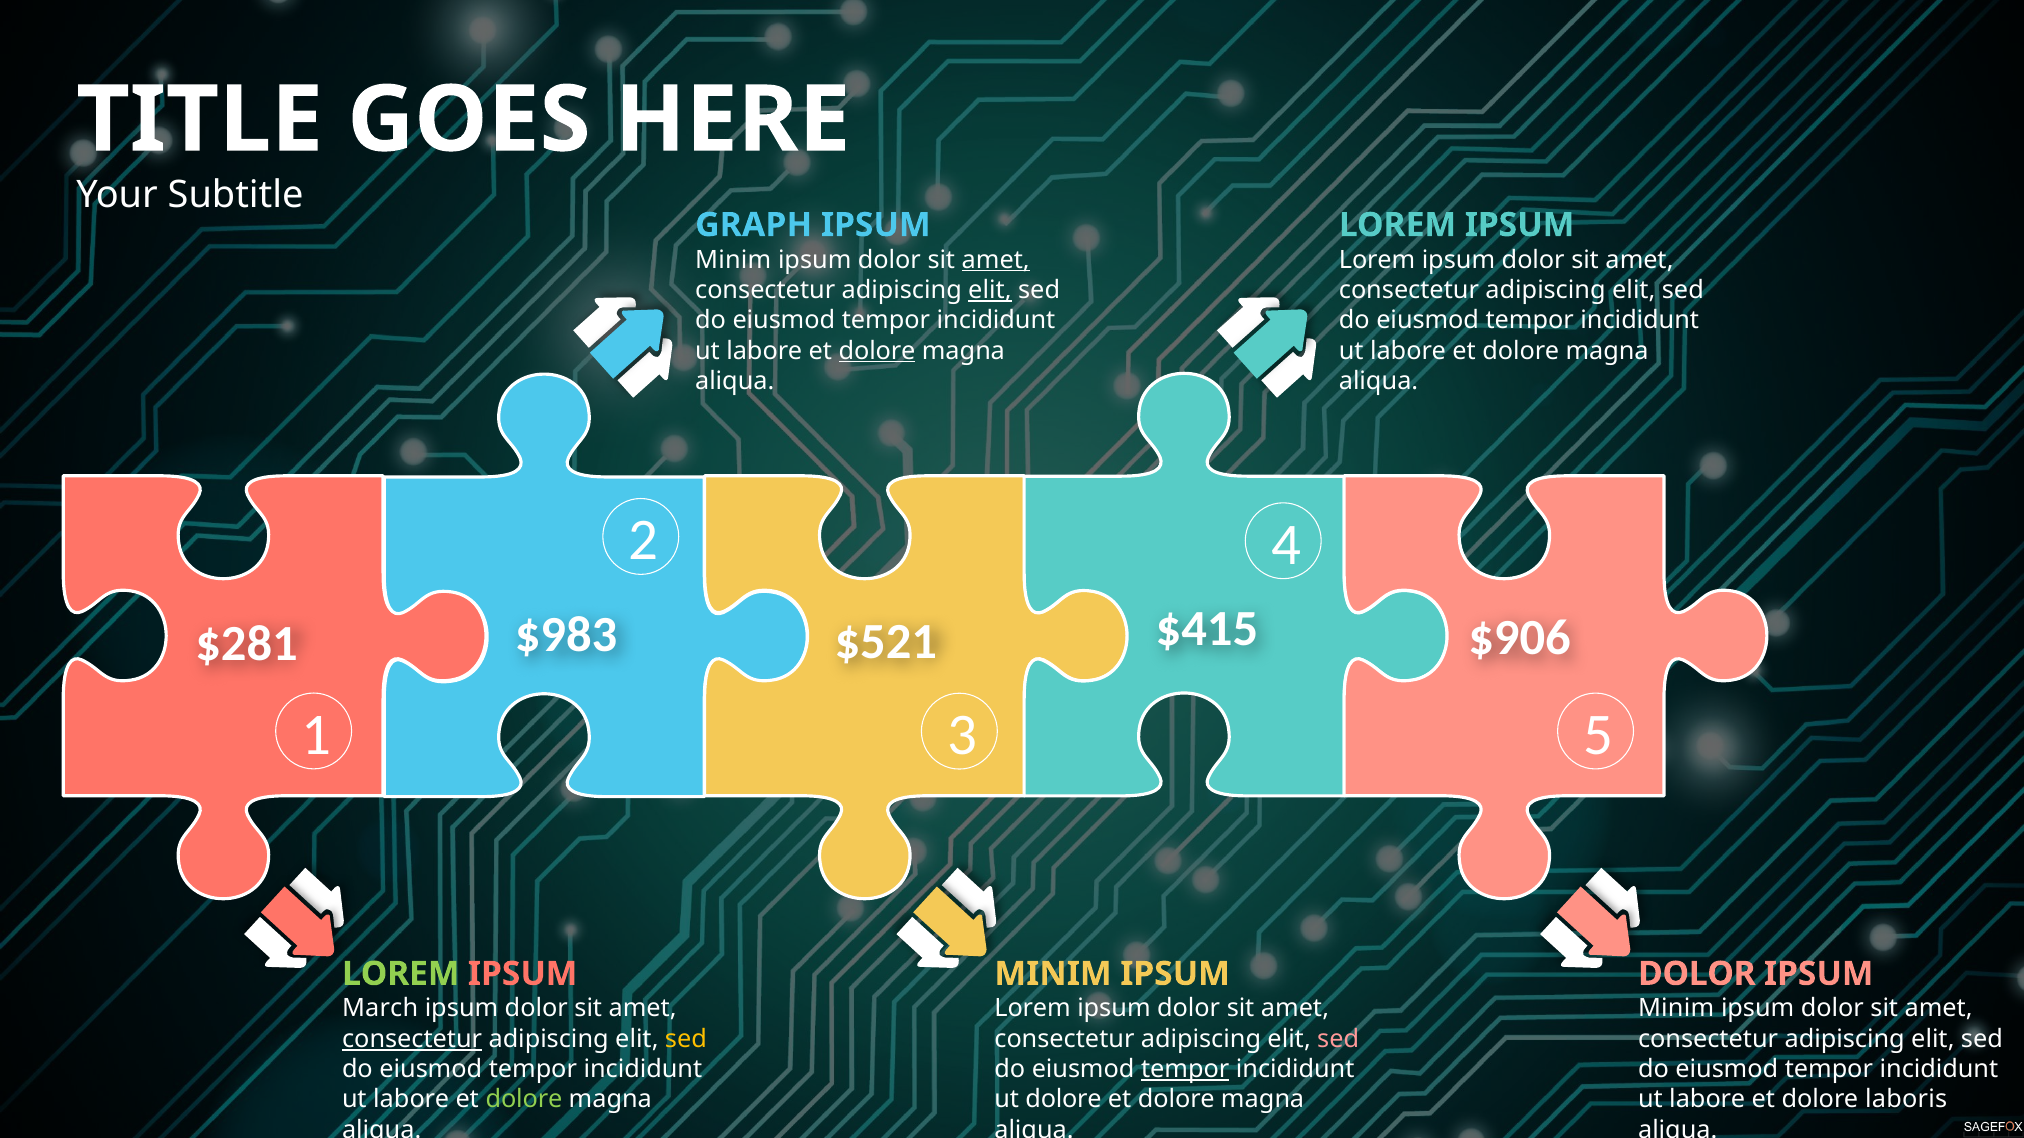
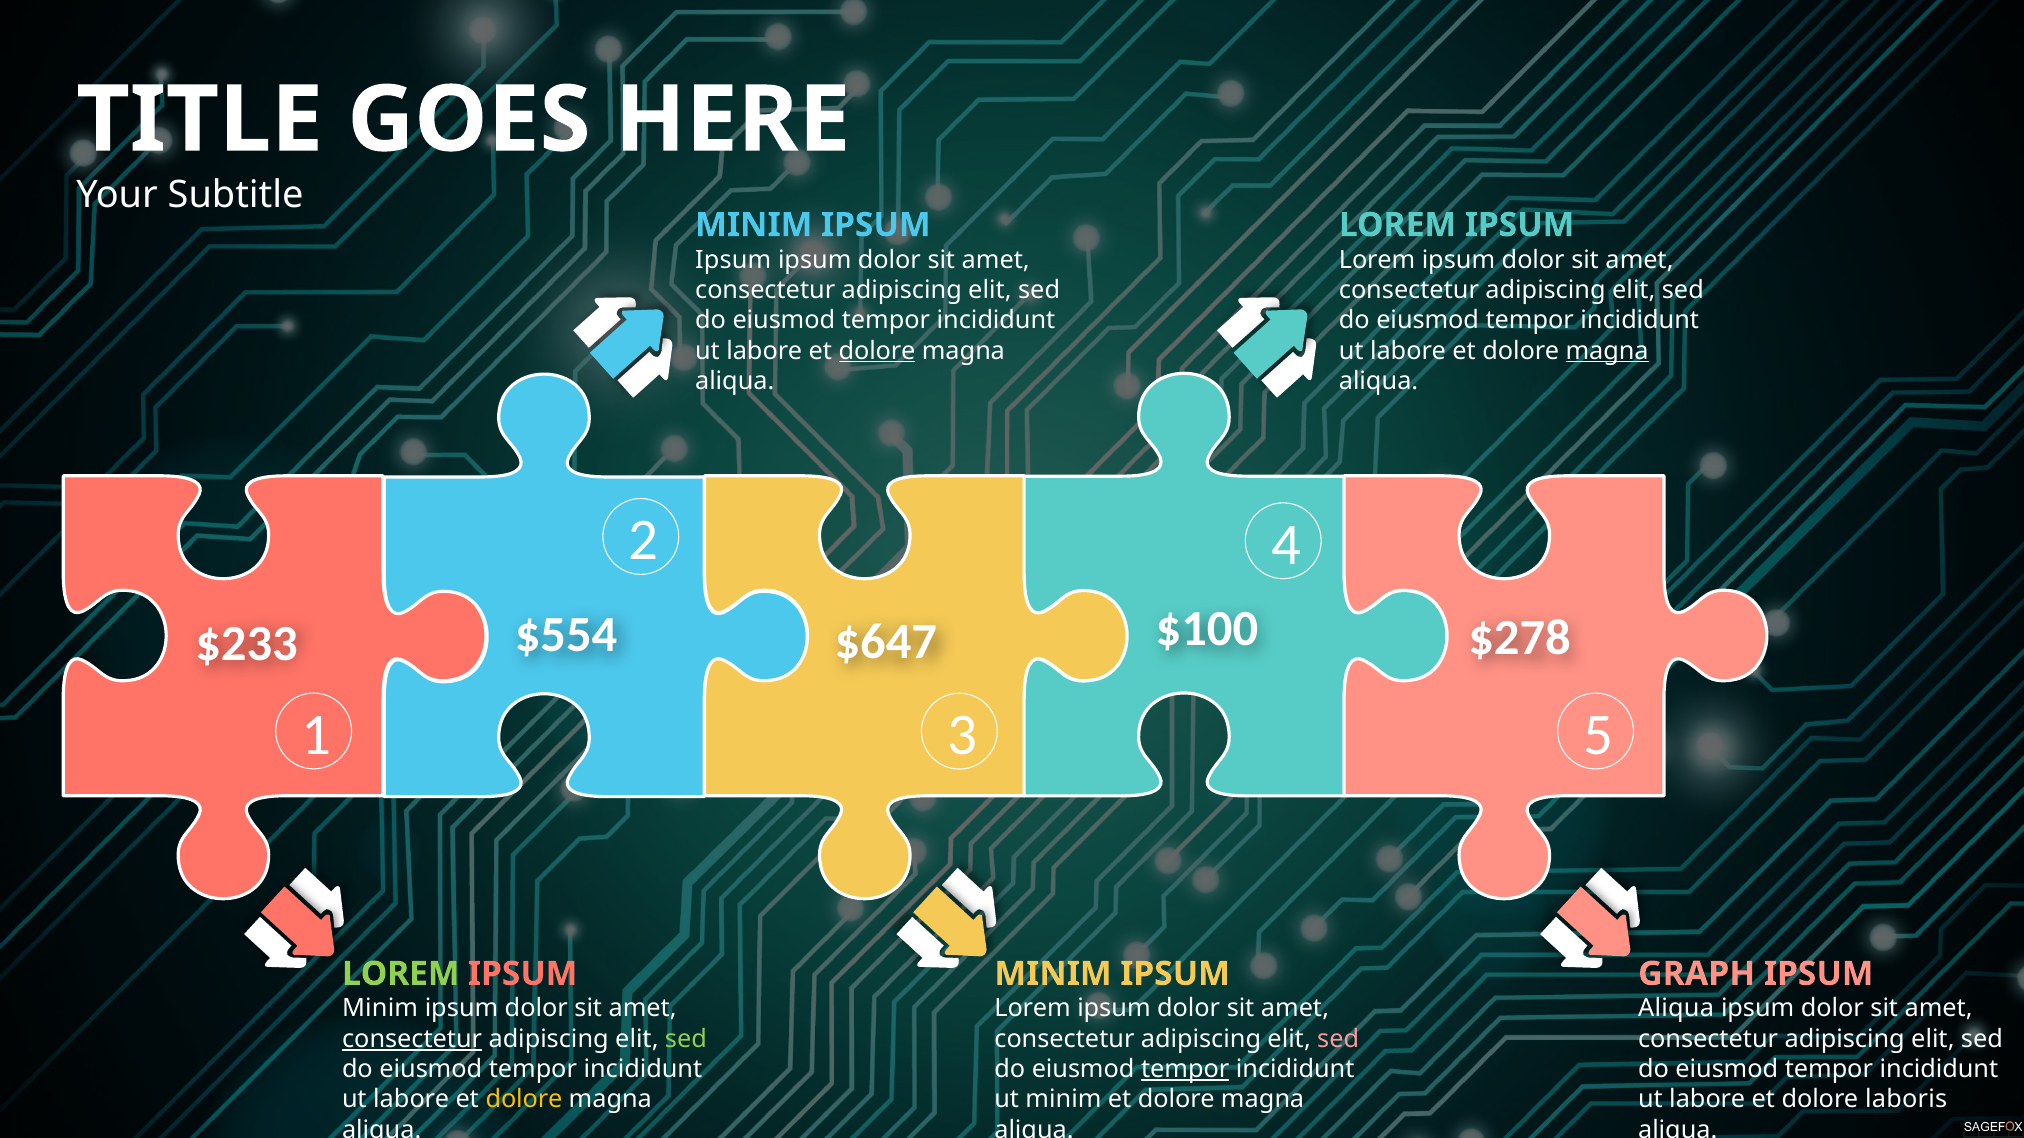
GRAPH at (754, 225): GRAPH -> MINIM
Minim at (733, 260): Minim -> Ipsum
amet at (996, 260) underline: present -> none
elit at (990, 290) underline: present -> none
magna at (1607, 351) underline: none -> present
$415: $415 -> $100
$983: $983 -> $554
$906: $906 -> $278
$521: $521 -> $647
$281: $281 -> $233
DOLOR at (1697, 974): DOLOR -> GRAPH
March at (380, 1009): March -> Minim
Minim at (1676, 1009): Minim -> Aliqua
sed at (686, 1039) colour: yellow -> light green
dolore at (524, 1100) colour: light green -> yellow
ut dolore: dolore -> minim
